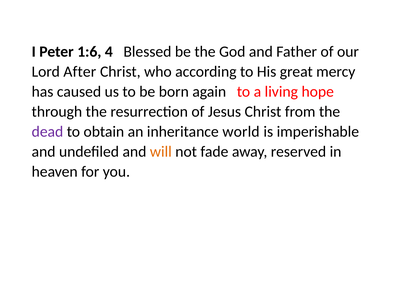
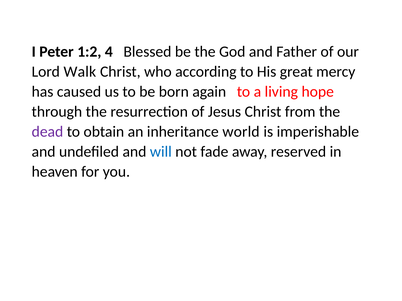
1:6: 1:6 -> 1:2
After: After -> Walk
will colour: orange -> blue
